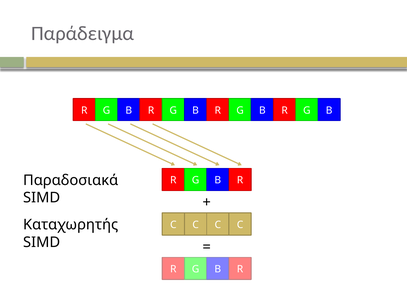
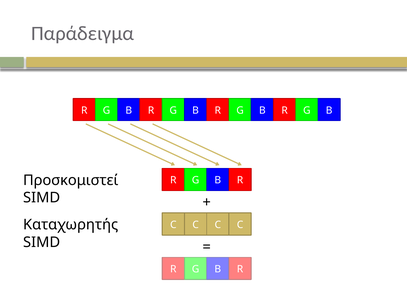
Παραδοσιακά: Παραδοσιακά -> Προσκομιστεί
